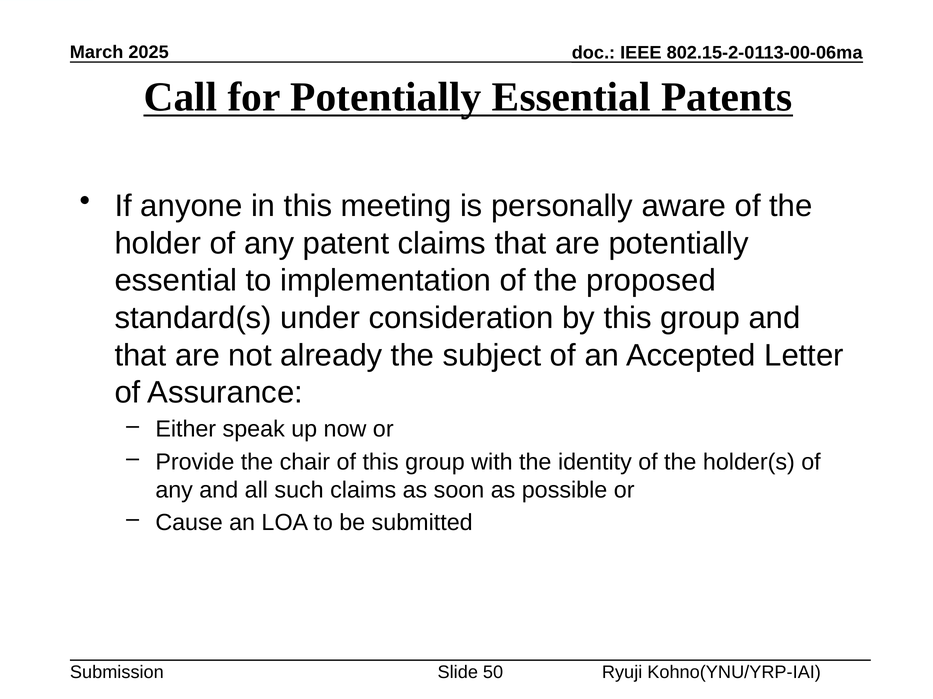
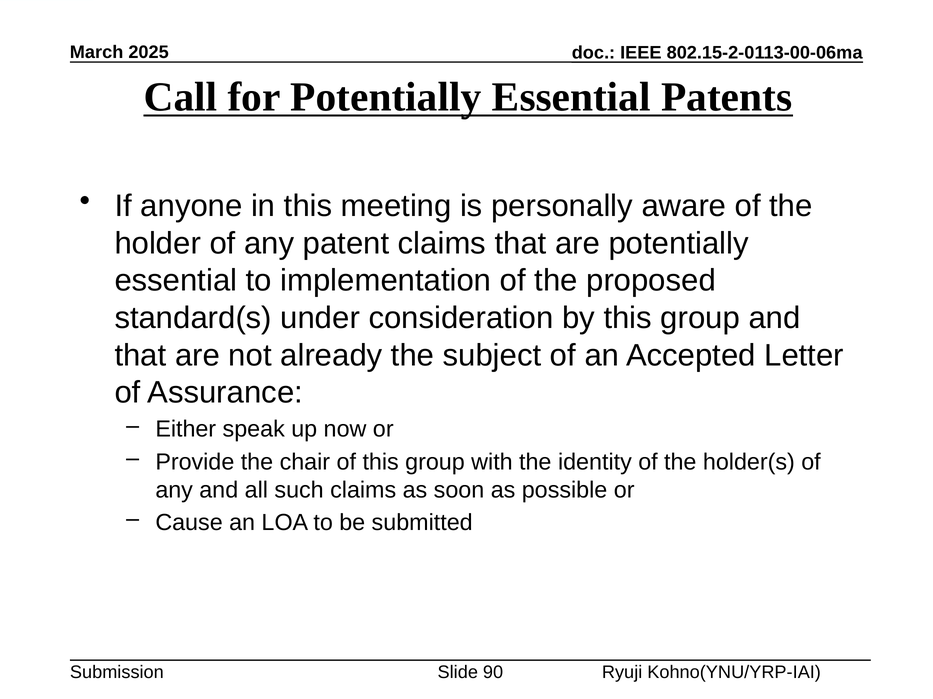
50: 50 -> 90
